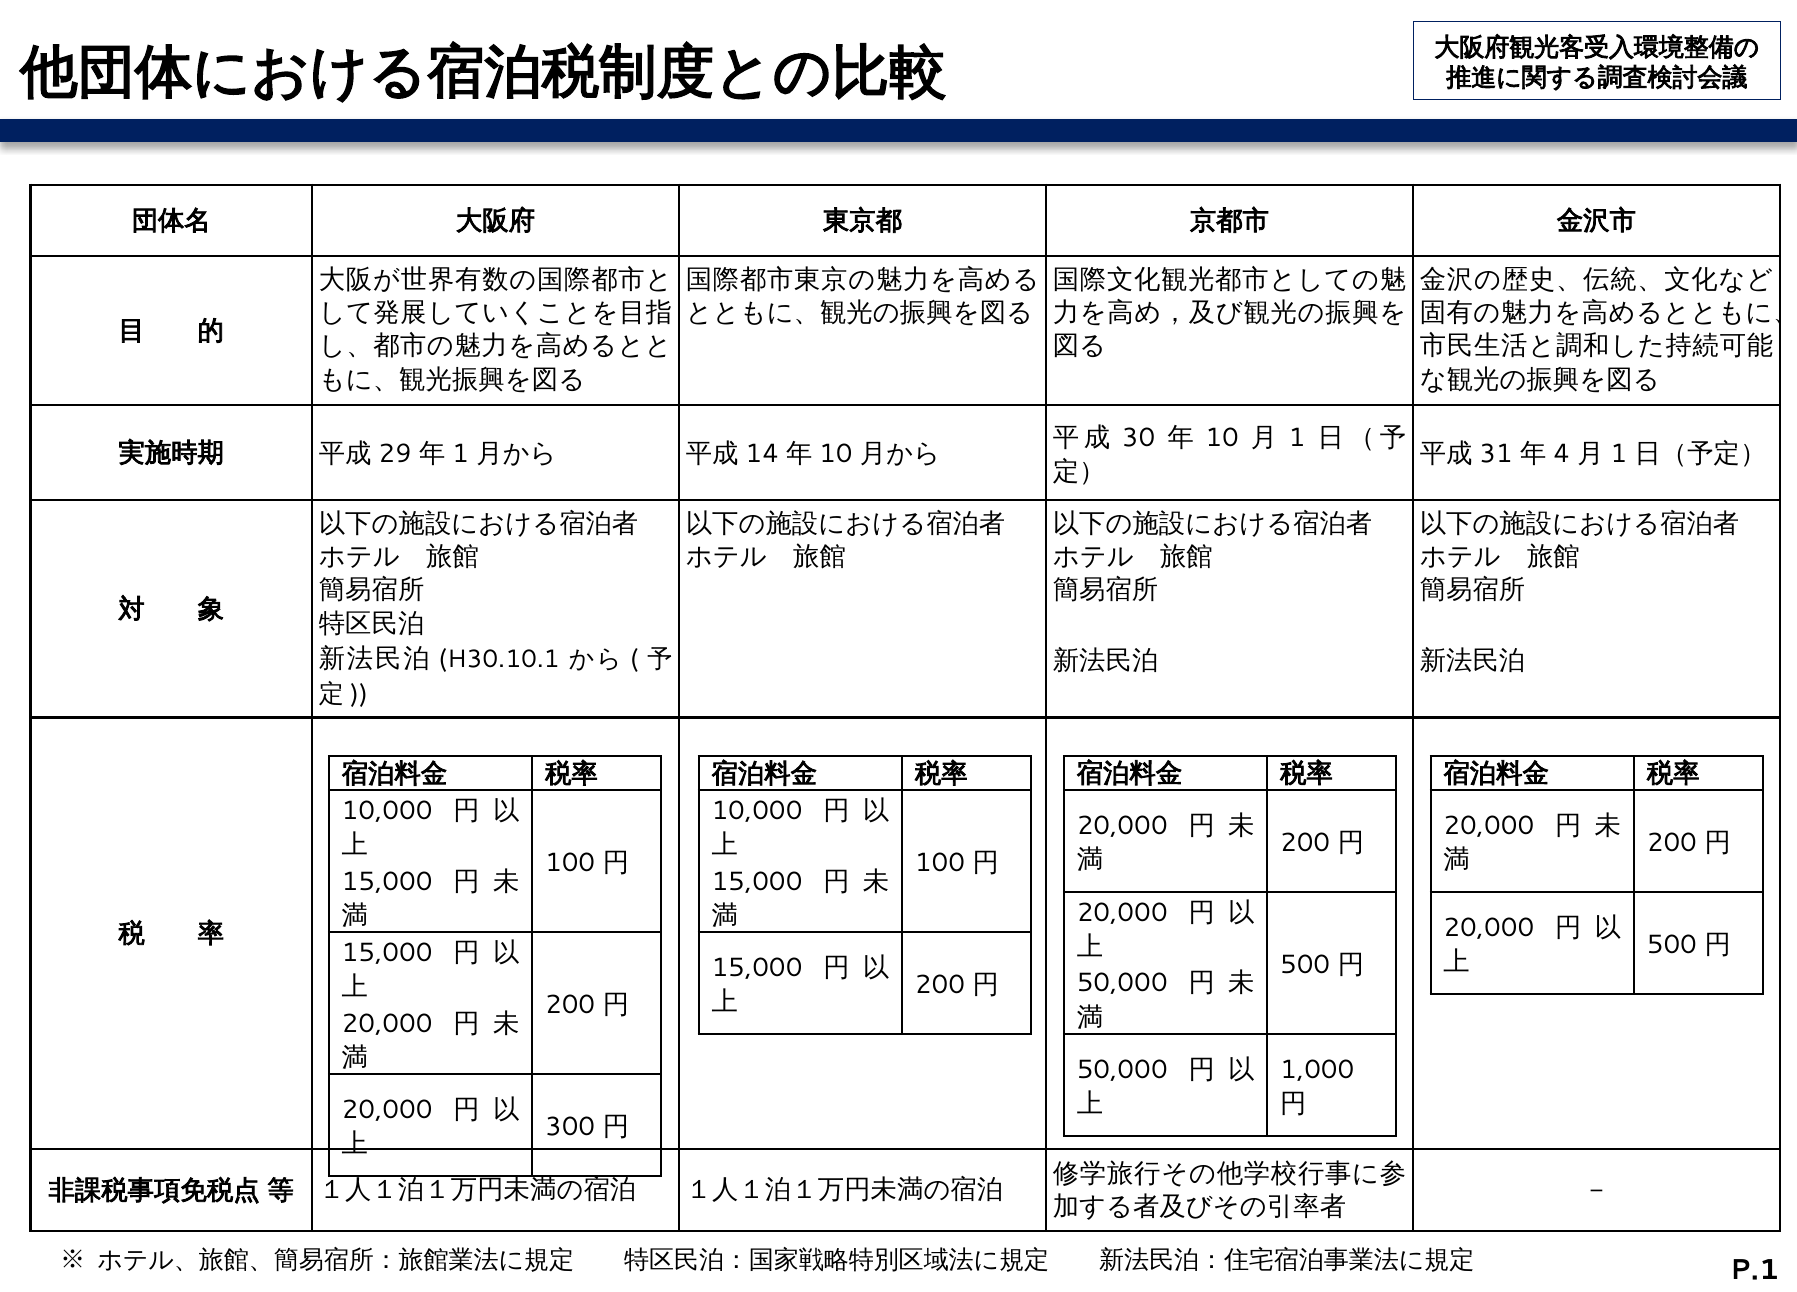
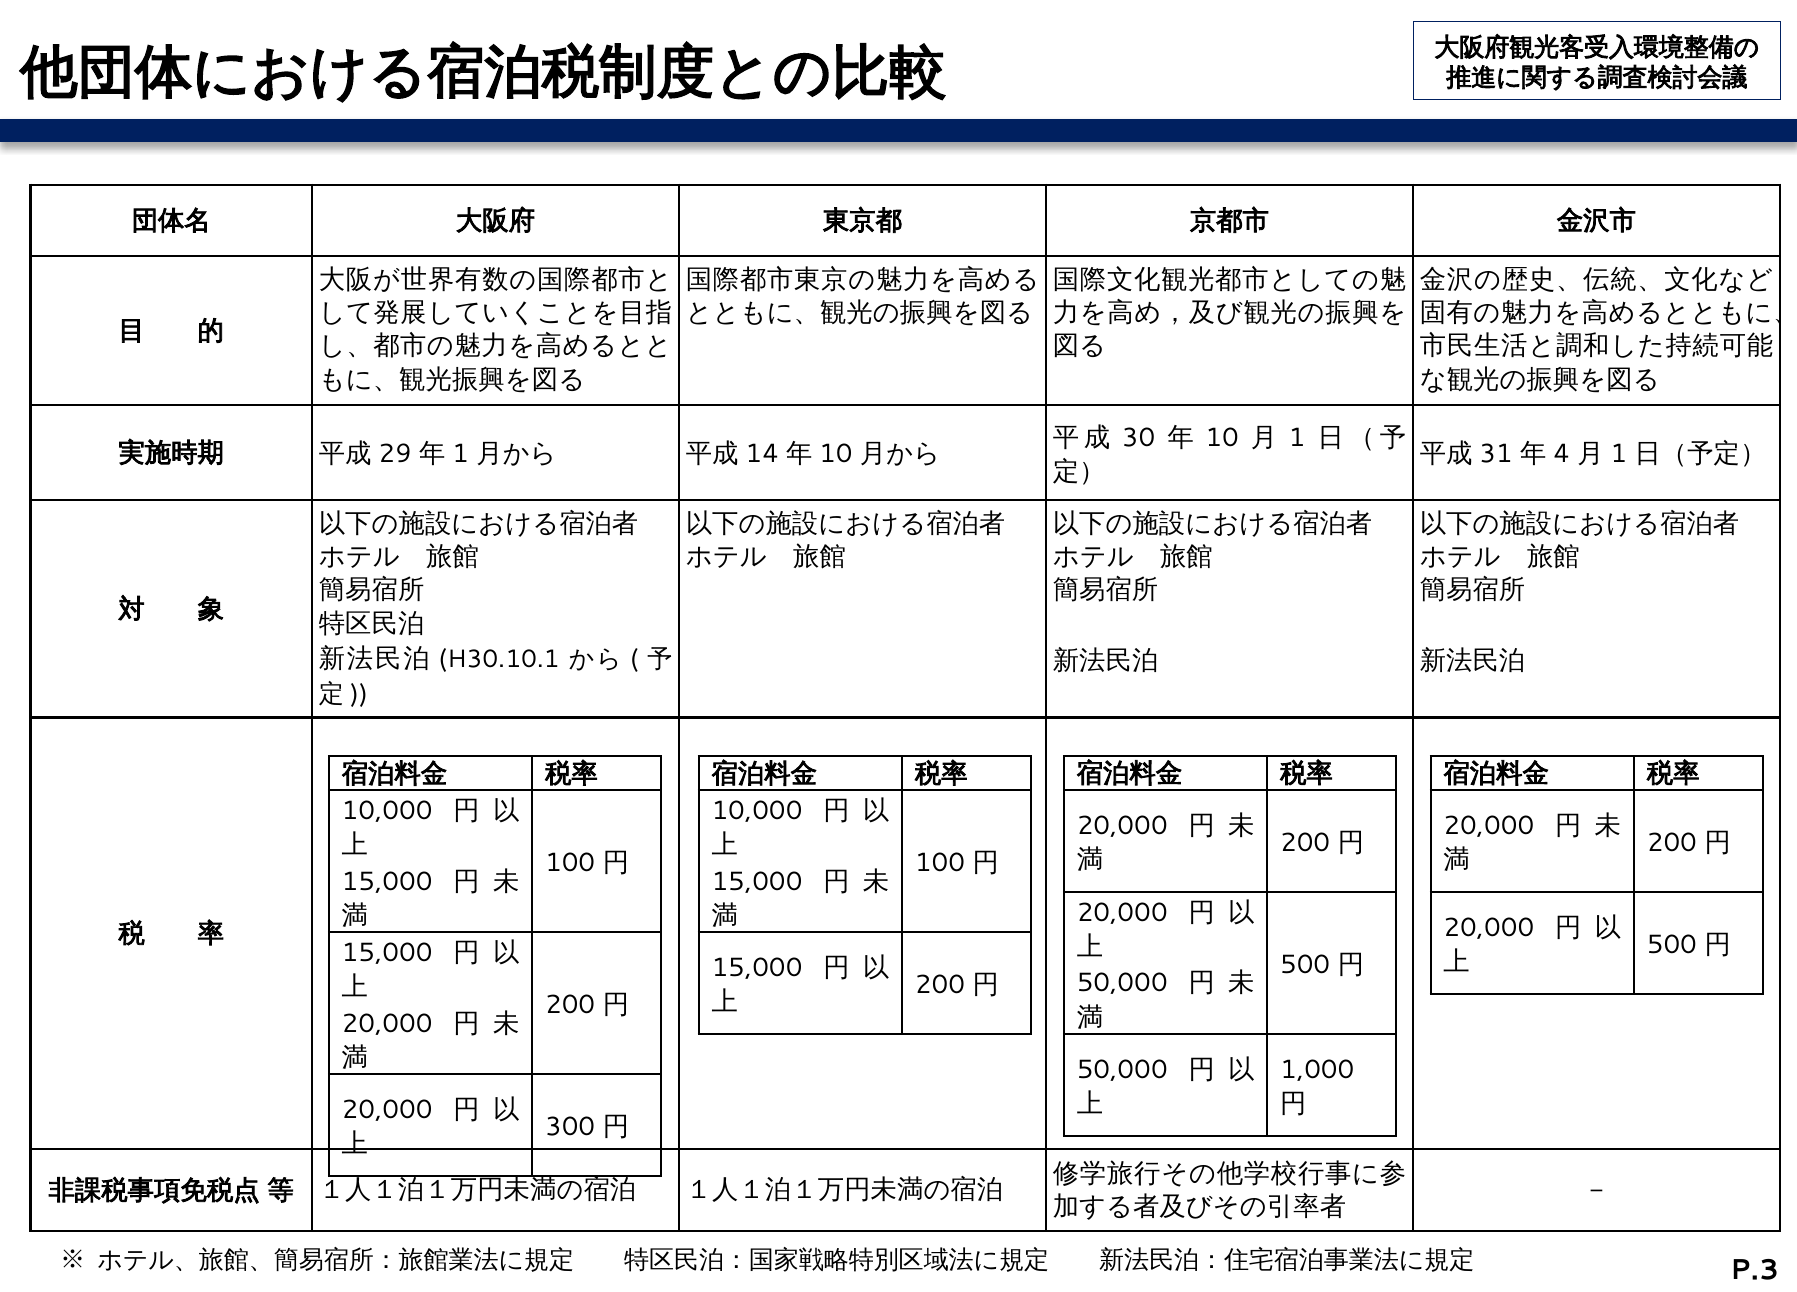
P.1: P.1 -> P.3
